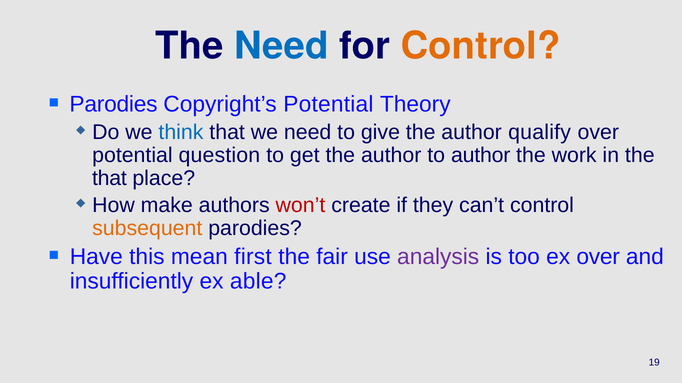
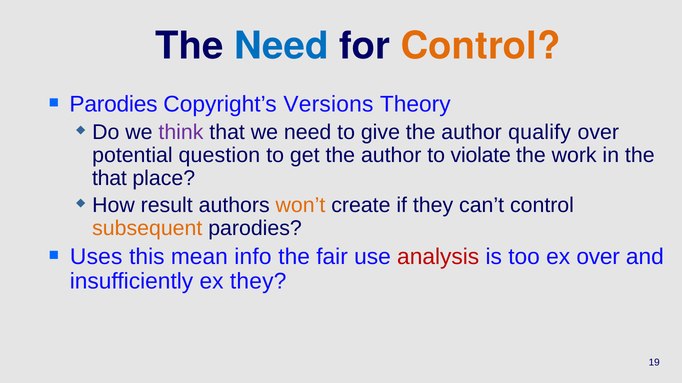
Copyright’s Potential: Potential -> Versions
think colour: blue -> purple
to author: author -> violate
make: make -> result
won’t colour: red -> orange
Have: Have -> Uses
first: first -> info
analysis colour: purple -> red
ex able: able -> they
